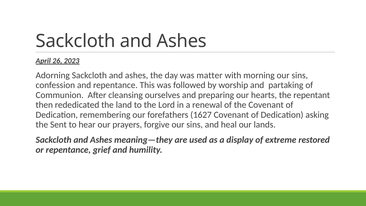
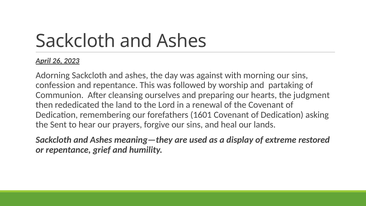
matter: matter -> against
repentant: repentant -> judgment
1627: 1627 -> 1601
